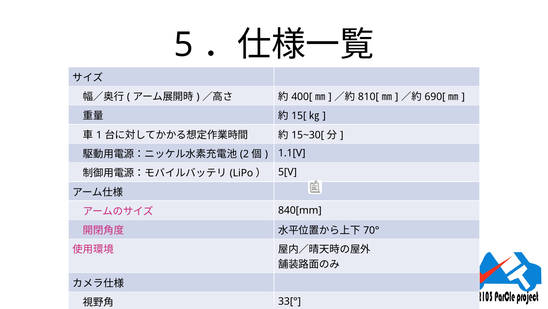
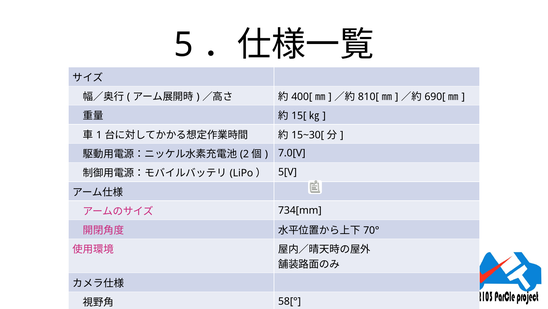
1.1[V: 1.1[V -> 7.0[V
840[mm: 840[mm -> 734[mm
33[°: 33[° -> 58[°
